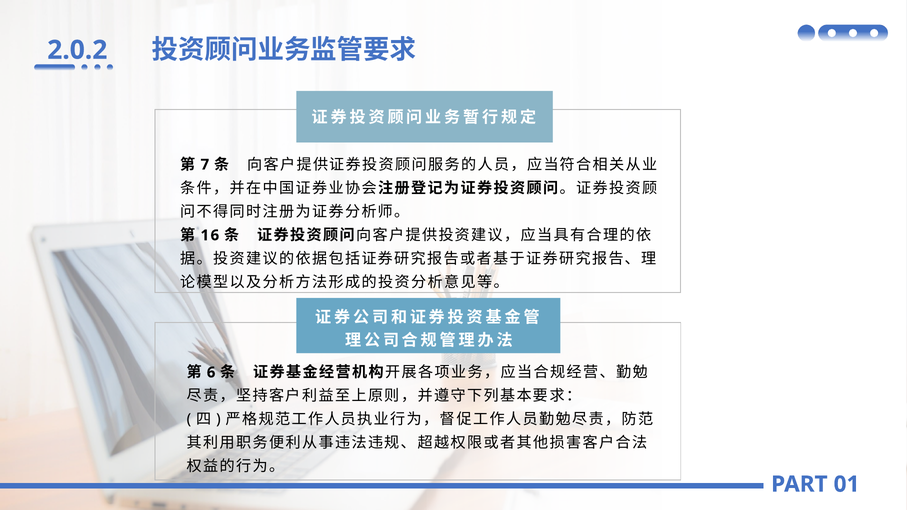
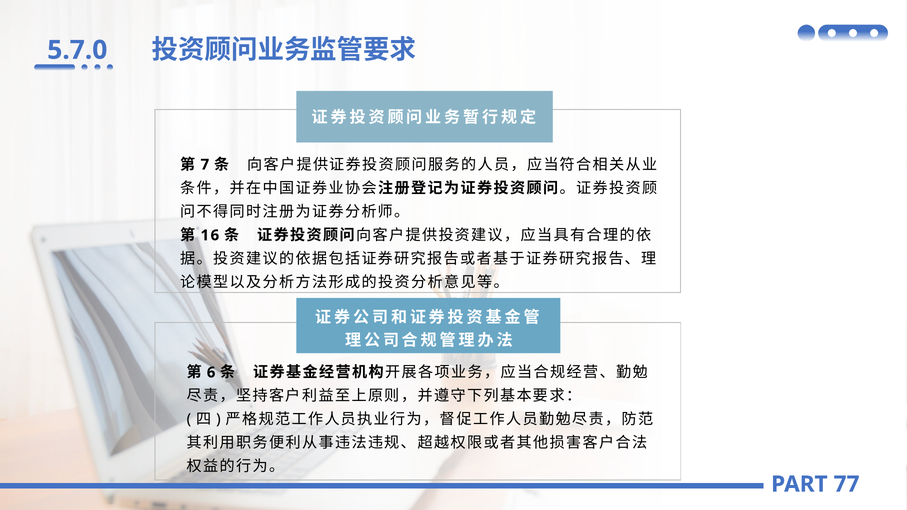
2.0.2: 2.0.2 -> 5.7.0
01: 01 -> 77
